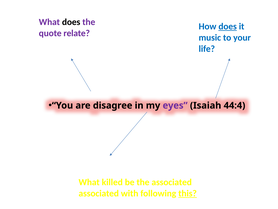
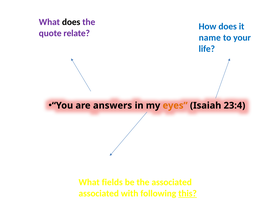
does at (228, 26) underline: present -> none
music: music -> name
disagree: disagree -> answers
eyes colour: purple -> orange
44:4: 44:4 -> 23:4
killed: killed -> fields
